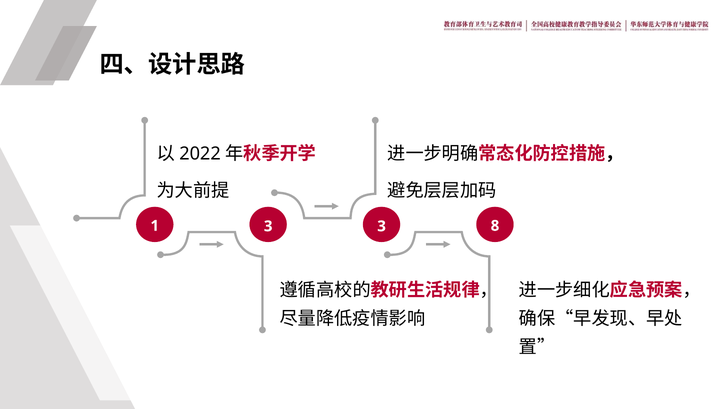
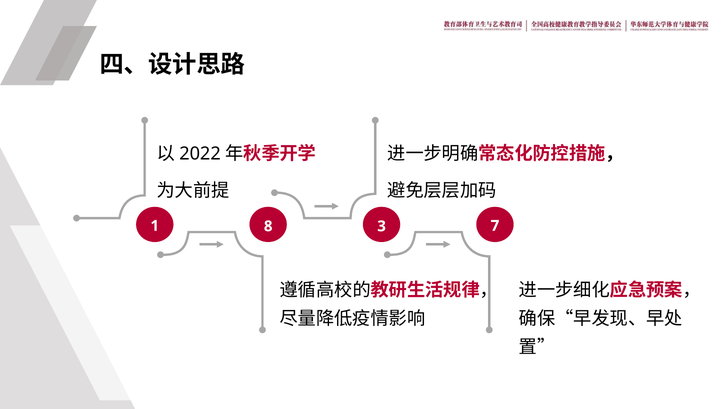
1 3: 3 -> 8
8: 8 -> 7
